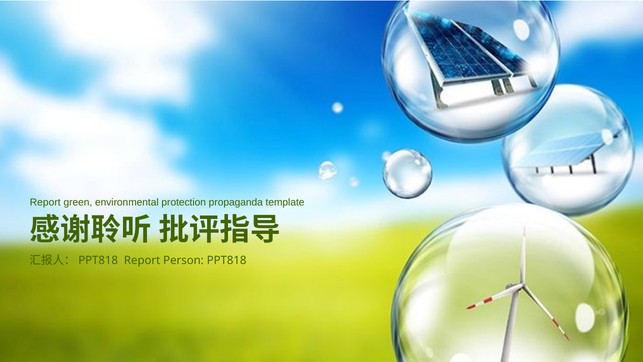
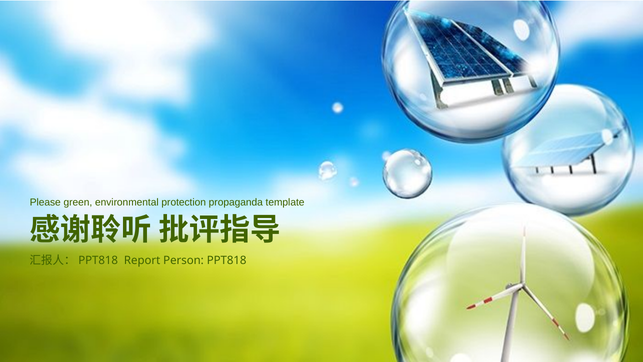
Report at (45, 202): Report -> Please
